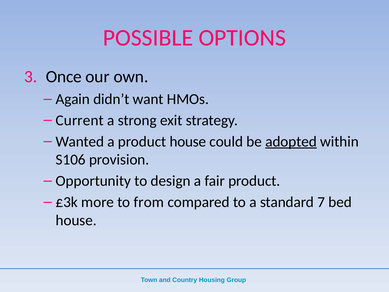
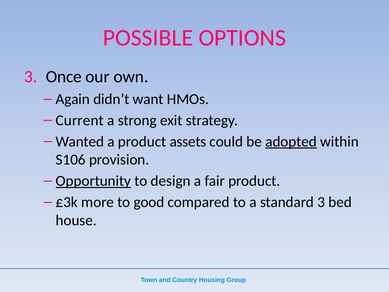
product house: house -> assets
Opportunity underline: none -> present
from: from -> good
standard 7: 7 -> 3
